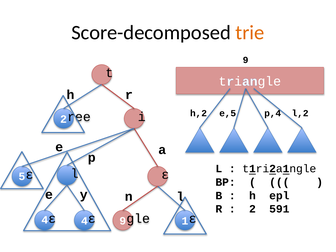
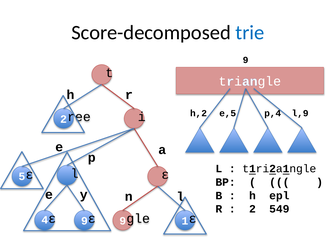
trie colour: orange -> blue
l,2: l,2 -> l,9
591: 591 -> 549
4 4: 4 -> 9
